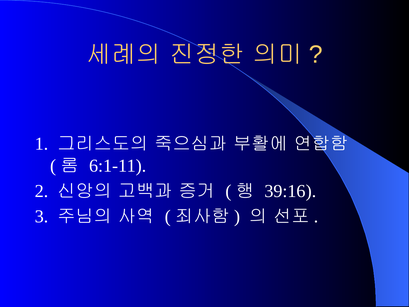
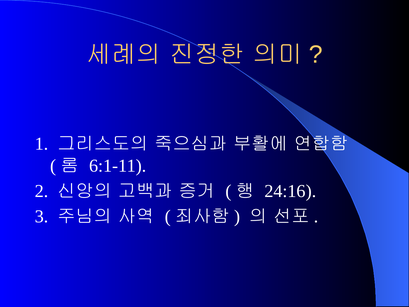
39:16: 39:16 -> 24:16
